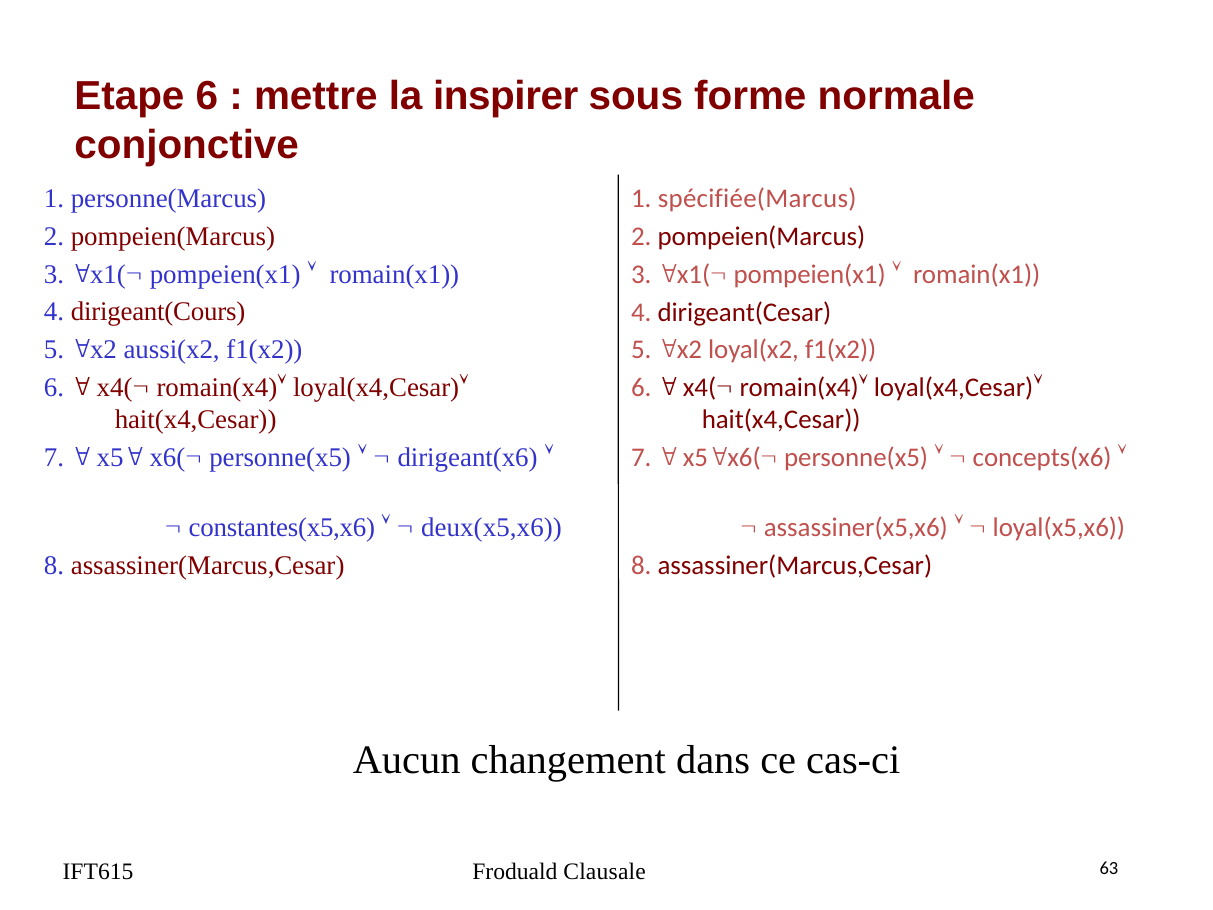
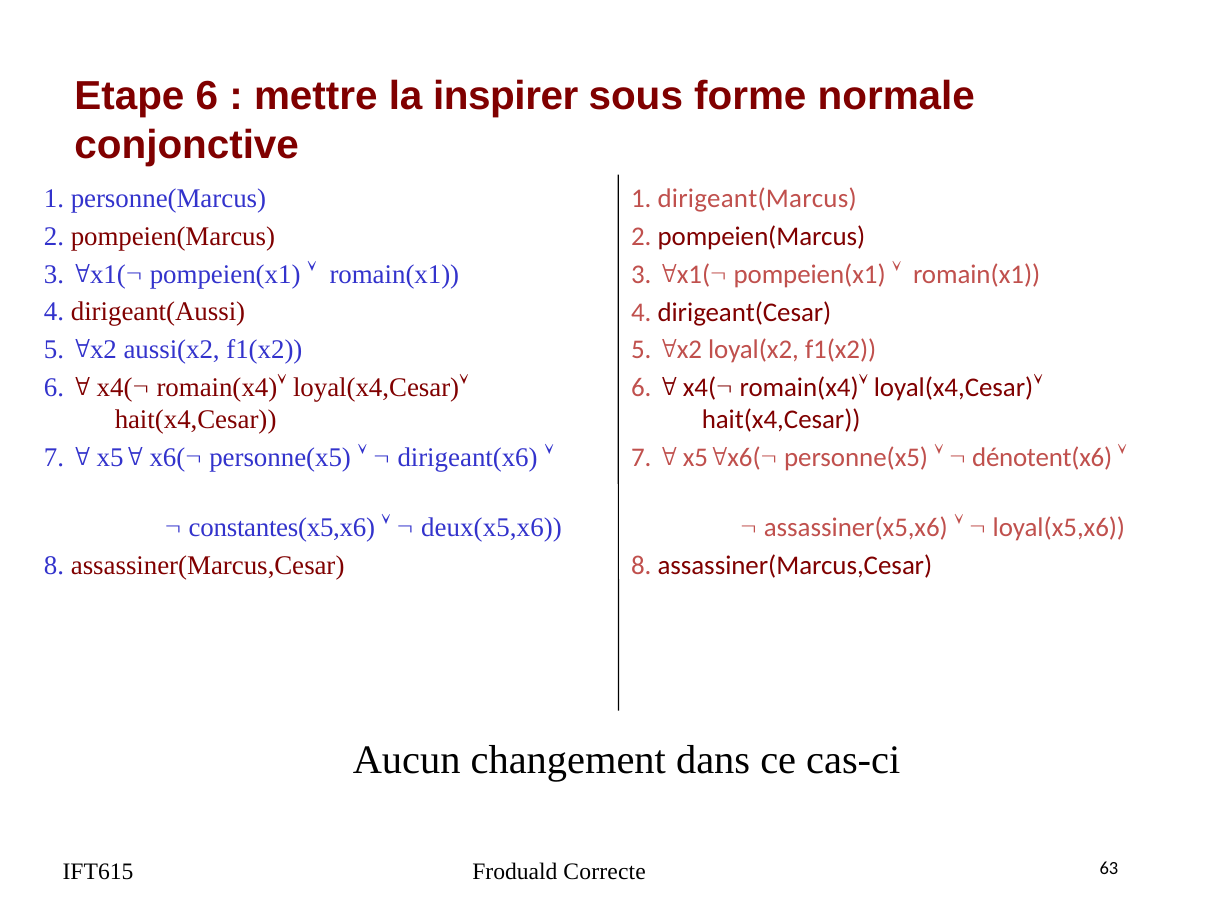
spécifiée(Marcus: spécifiée(Marcus -> dirigeant(Marcus
dirigeant(Cours: dirigeant(Cours -> dirigeant(Aussi
concepts(x6: concepts(x6 -> dénotent(x6
Clausale: Clausale -> Correcte
